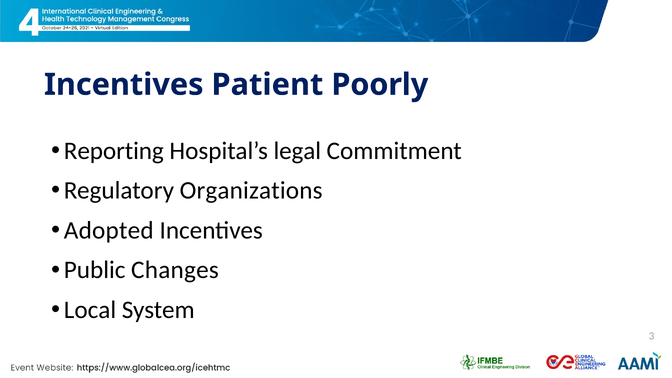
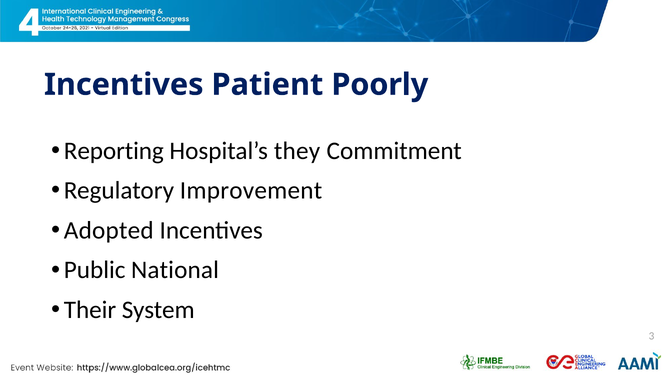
legal: legal -> they
Organizations: Organizations -> Improvement
Changes: Changes -> National
Local: Local -> Their
